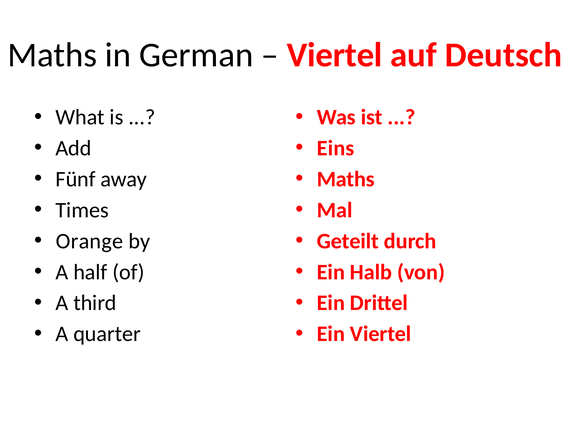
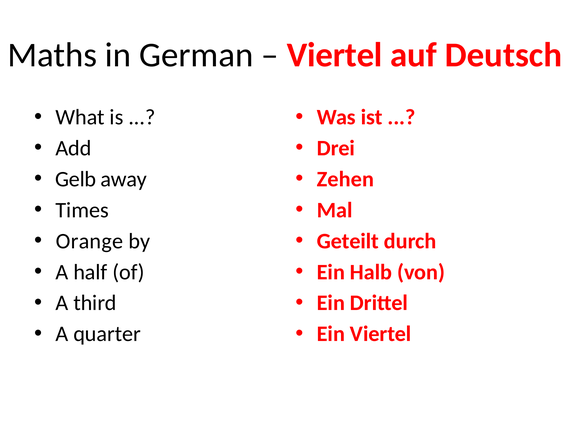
Eins: Eins -> Drei
Fünf: Fünf -> Gelb
Maths at (346, 179): Maths -> Zehen
